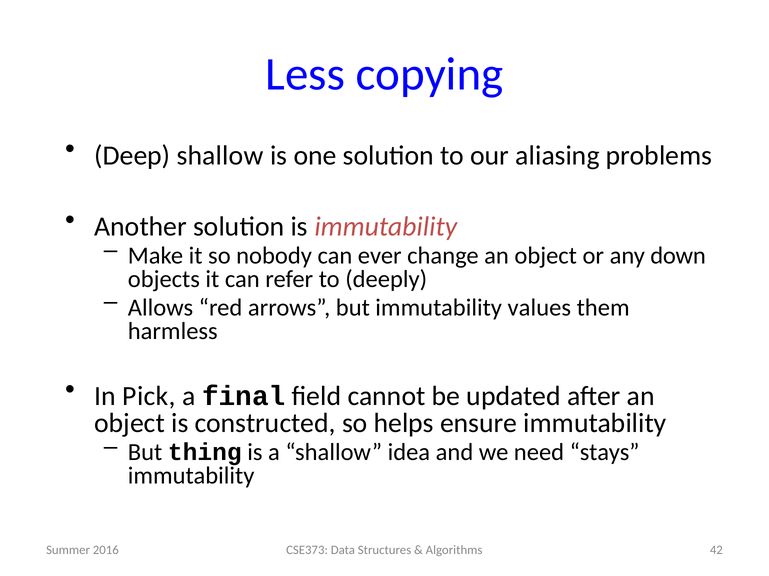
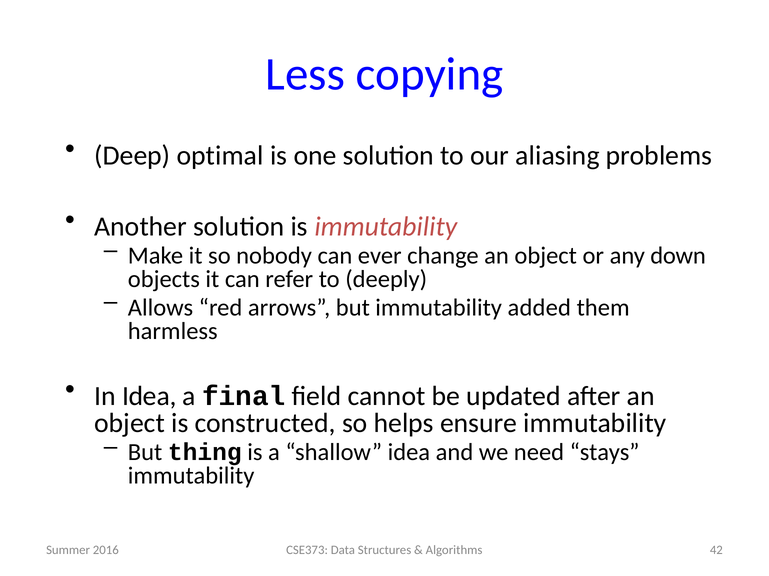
Deep shallow: shallow -> optimal
values: values -> added
In Pick: Pick -> Idea
